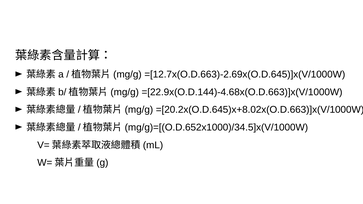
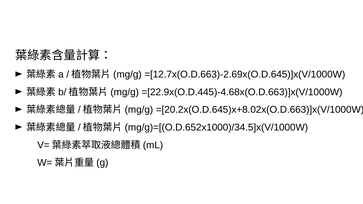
=[22.9x(O.D.144)-4.68x(O.D.663)]x(V/1000W: =[22.9x(O.D.144)-4.68x(O.D.663)]x(V/1000W -> =[22.9x(O.D.445)-4.68x(O.D.663)]x(V/1000W
